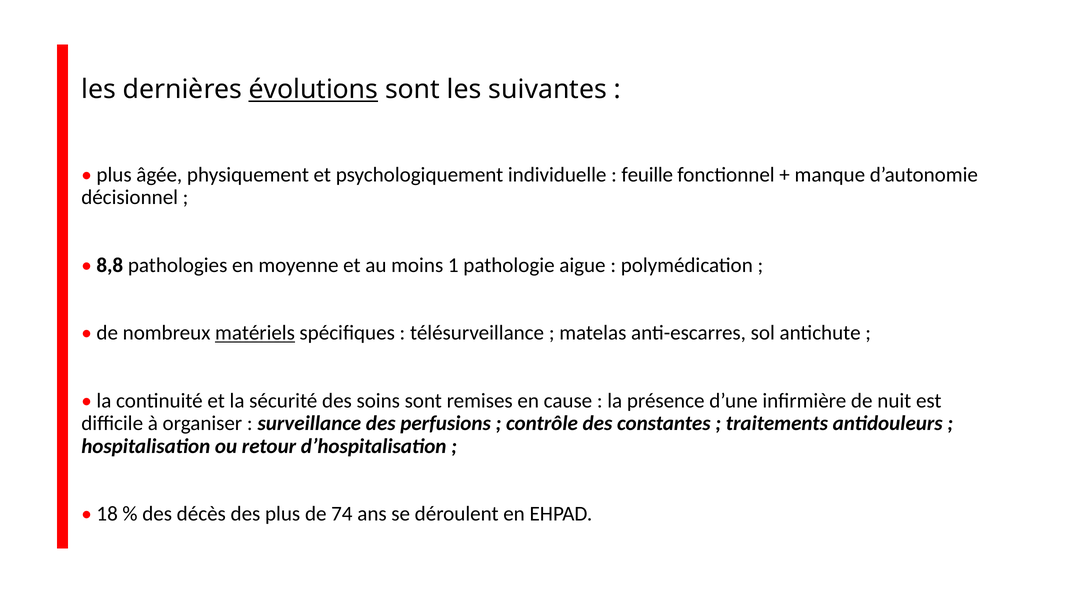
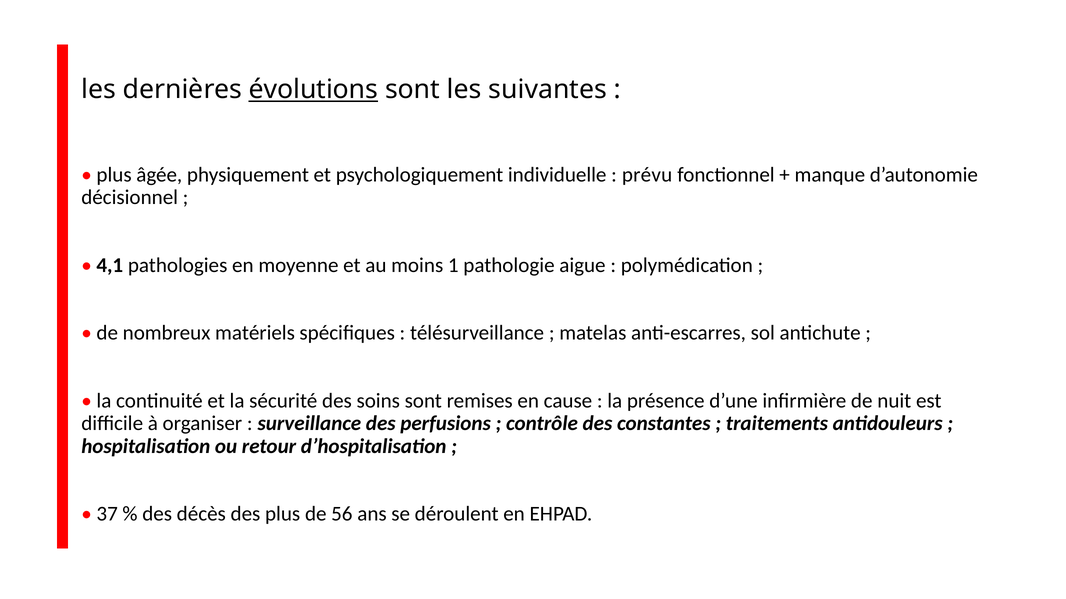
feuille: feuille -> prévu
8,8: 8,8 -> 4,1
matériels underline: present -> none
18: 18 -> 37
74: 74 -> 56
